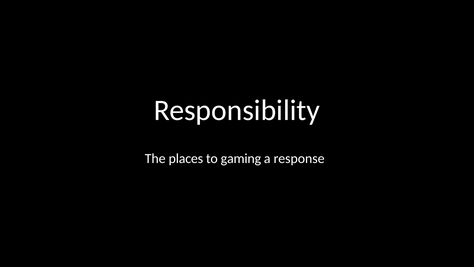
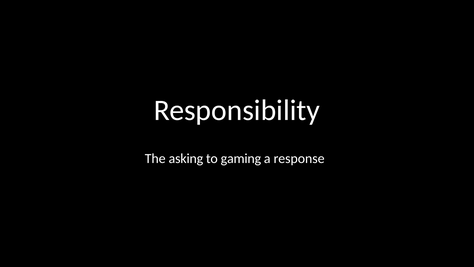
places: places -> asking
